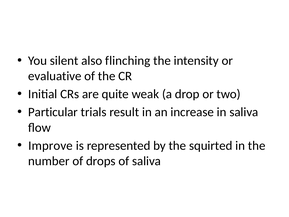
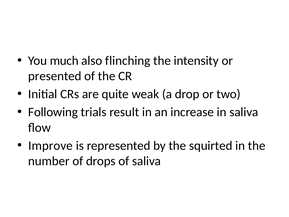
silent: silent -> much
evaluative: evaluative -> presented
Particular: Particular -> Following
